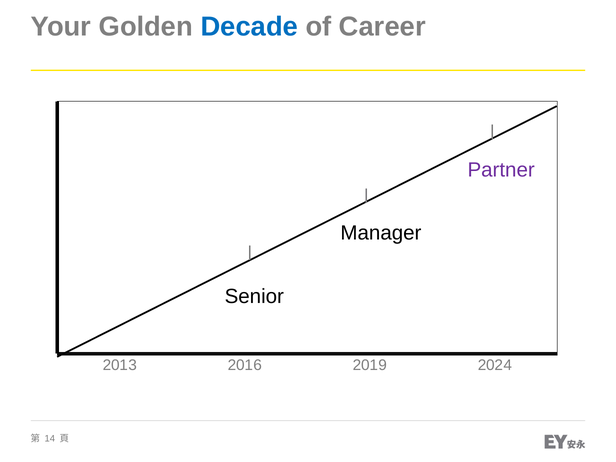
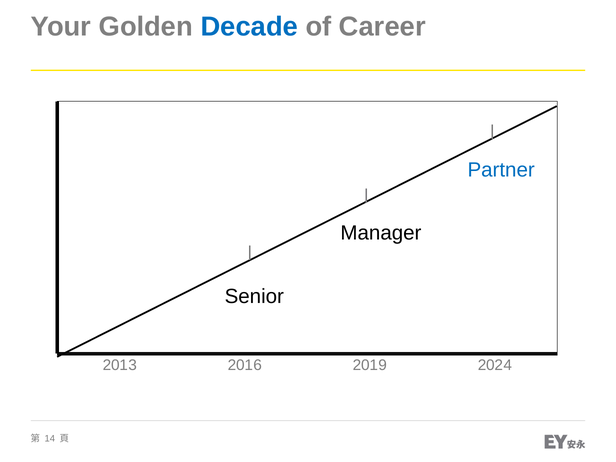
Partner colour: purple -> blue
